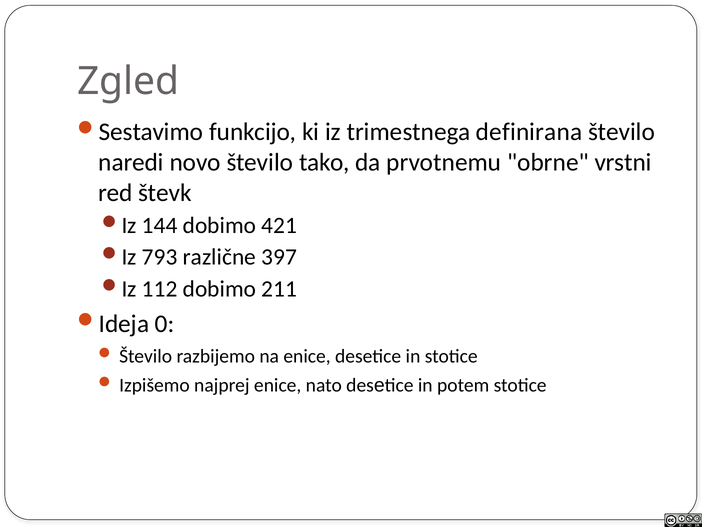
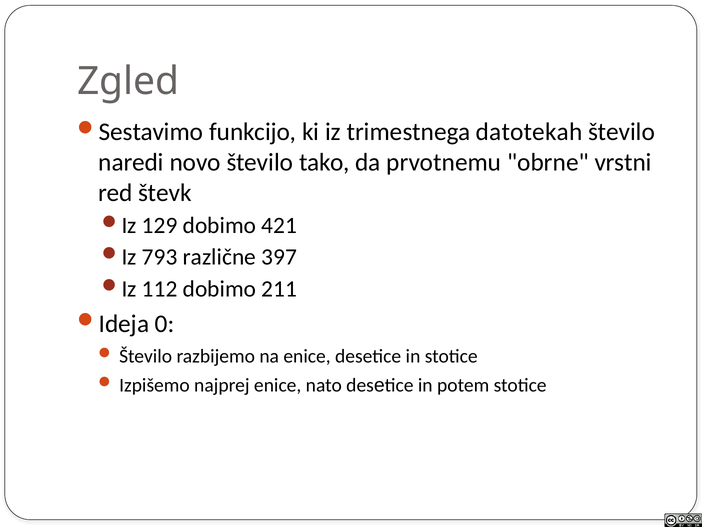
definirana: definirana -> datotekah
144: 144 -> 129
